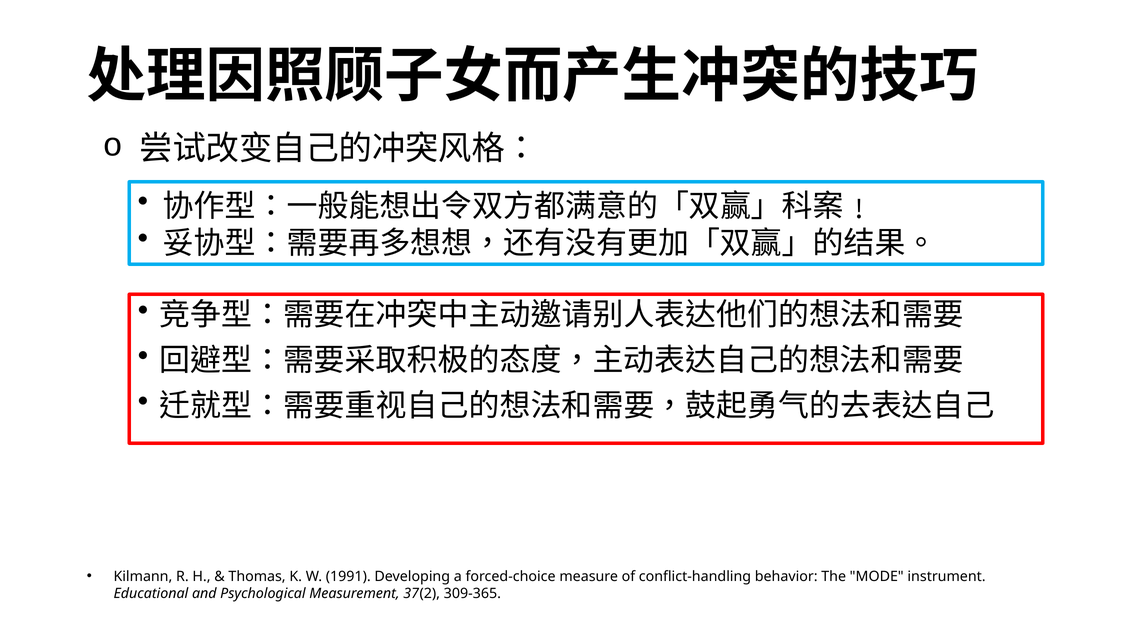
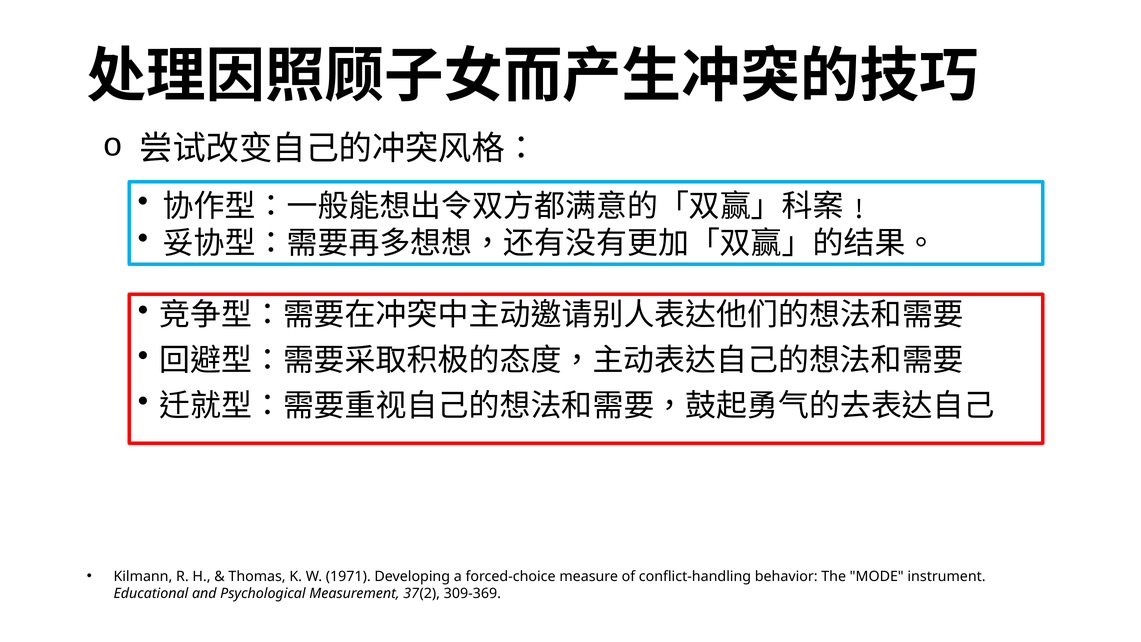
1991: 1991 -> 1971
309-365: 309-365 -> 309-369
